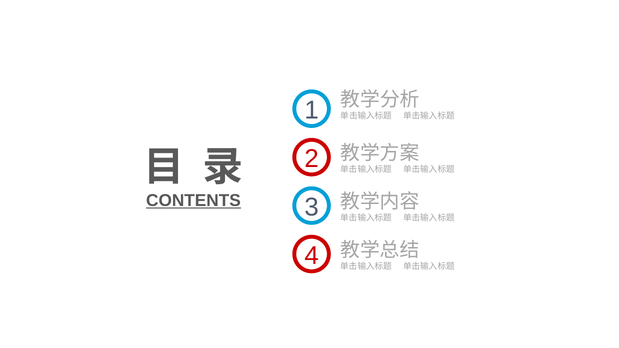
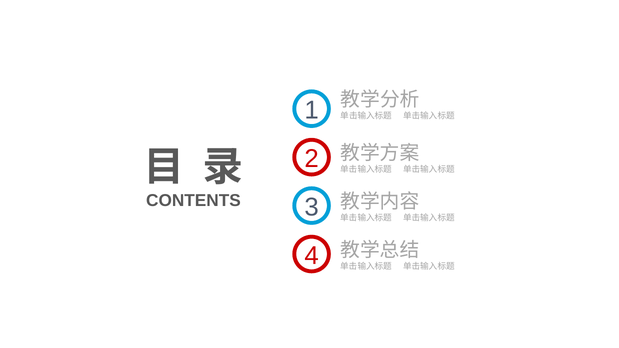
CONTENTS underline: present -> none
